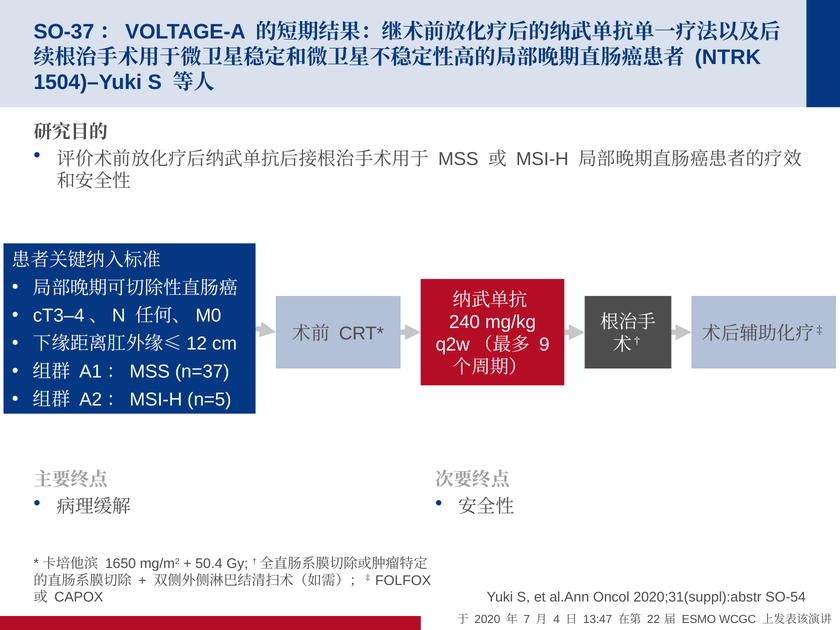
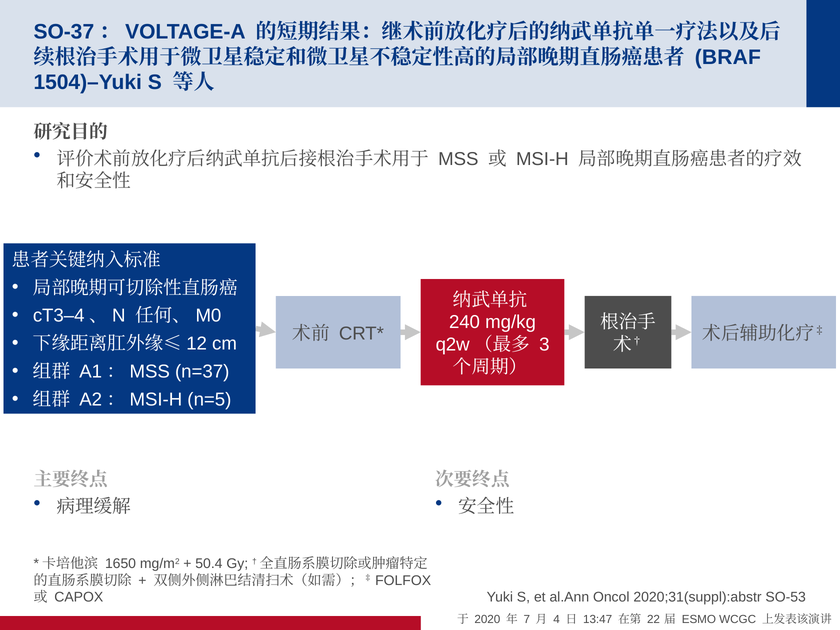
NTRK: NTRK -> BRAF
9: 9 -> 3
SO-54: SO-54 -> SO-53
